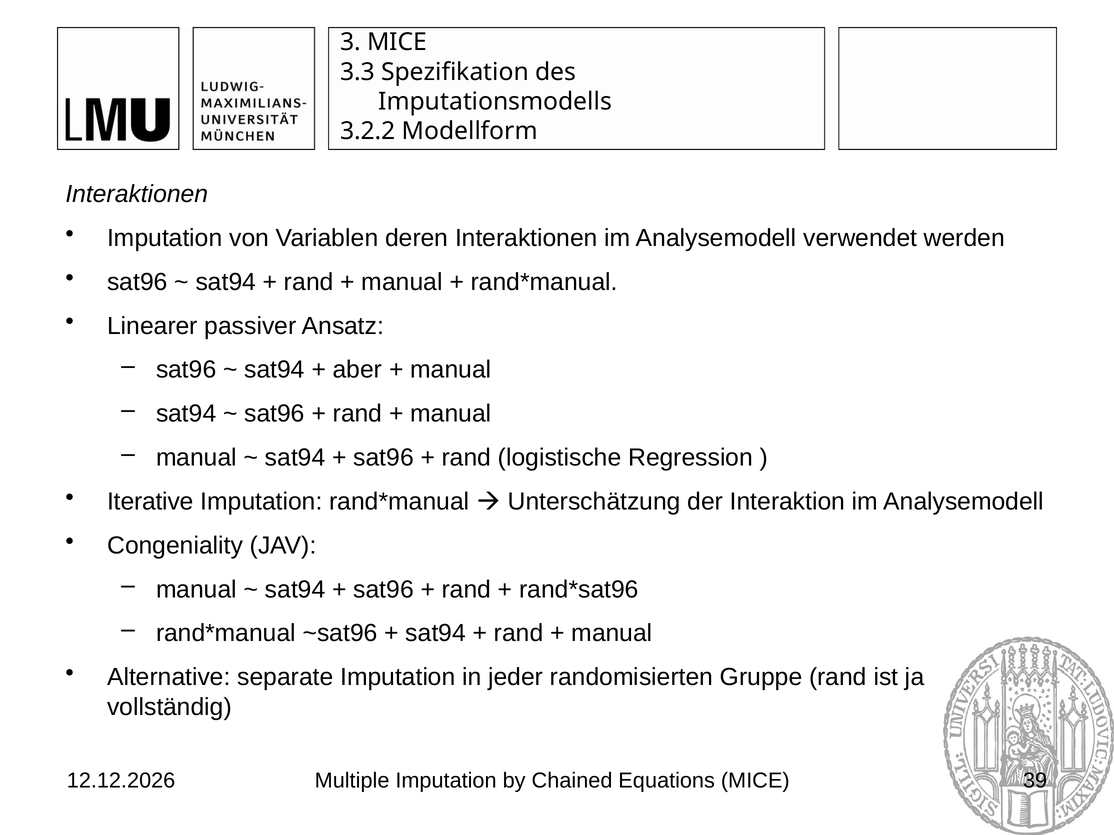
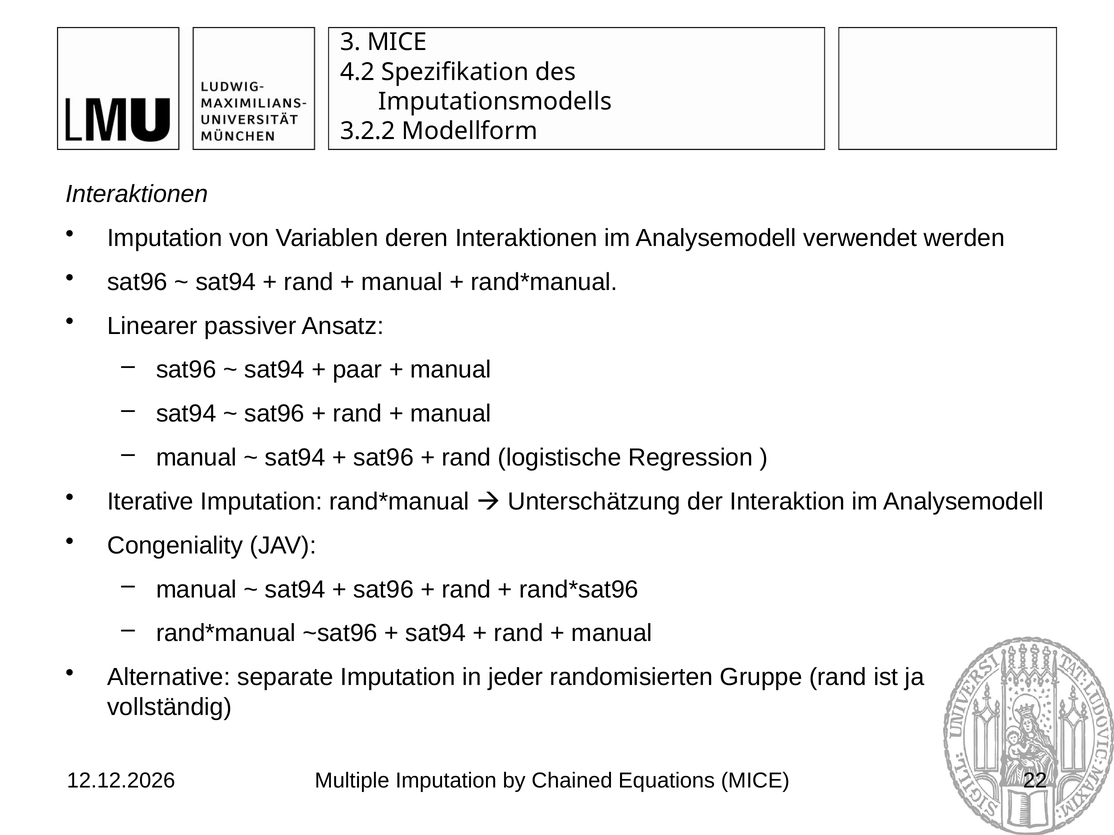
3.3: 3.3 -> 4.2
aber: aber -> paar
39: 39 -> 22
